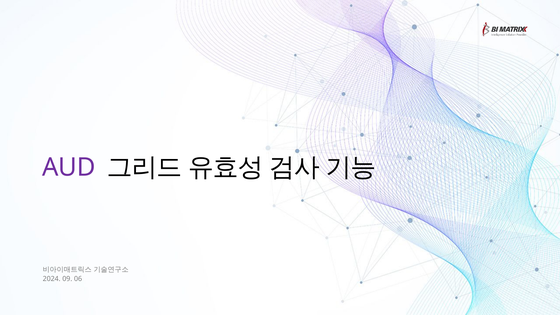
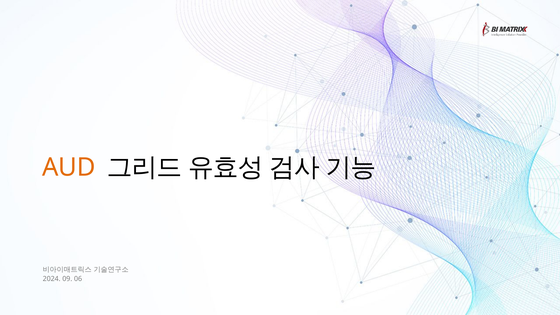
AUD colour: purple -> orange
